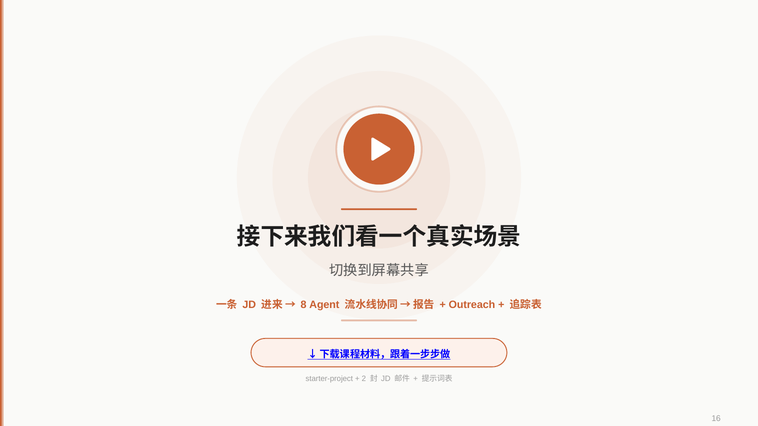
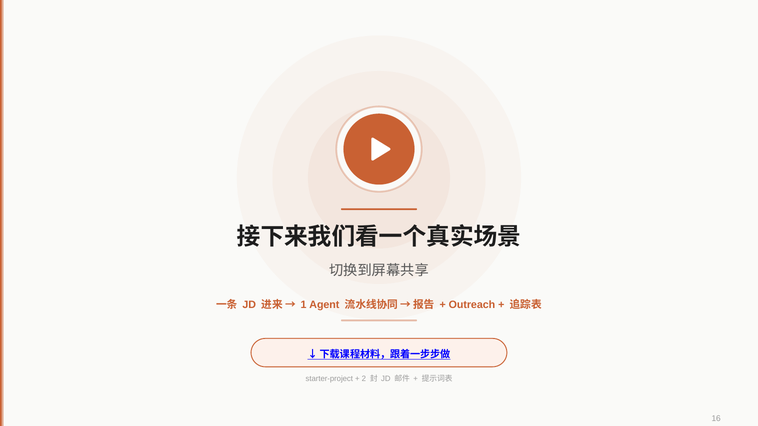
8: 8 -> 1
